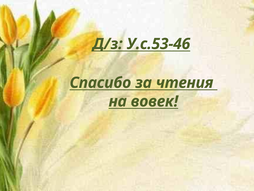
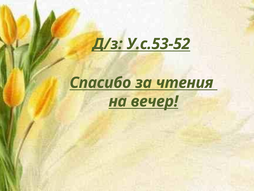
У.с.53-46: У.с.53-46 -> У.с.53-52
вовек: вовек -> вечер
